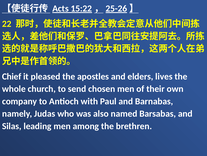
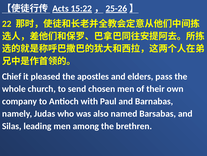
lives: lives -> pass
